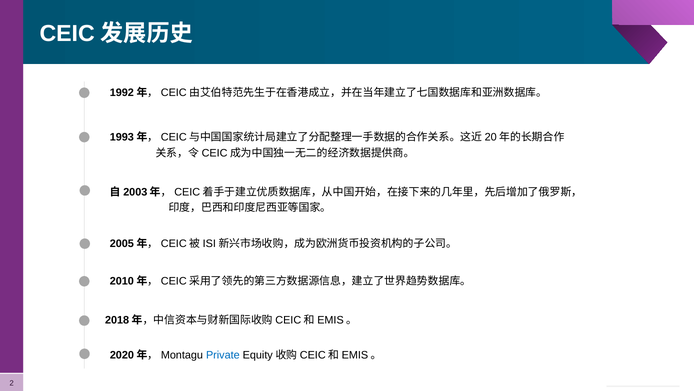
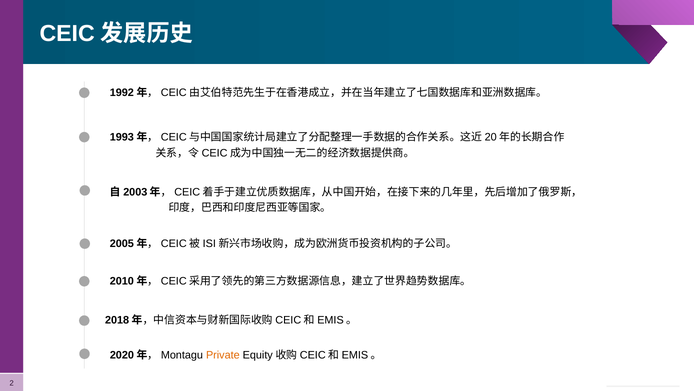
Private colour: blue -> orange
